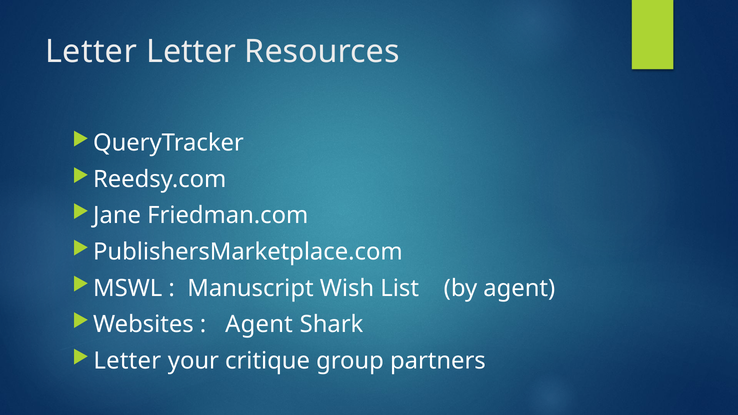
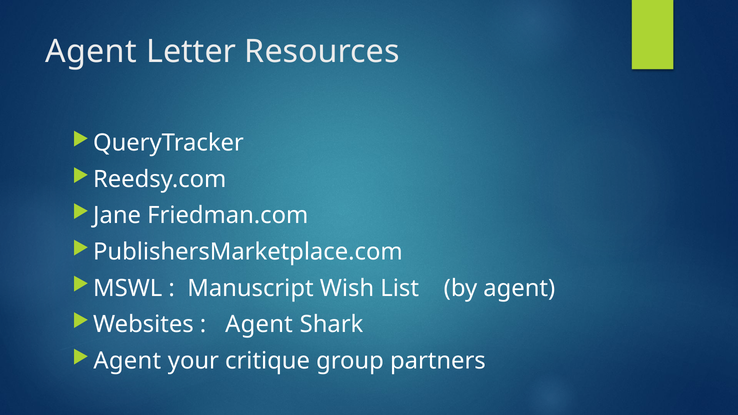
Letter at (91, 52): Letter -> Agent
Letter at (127, 361): Letter -> Agent
